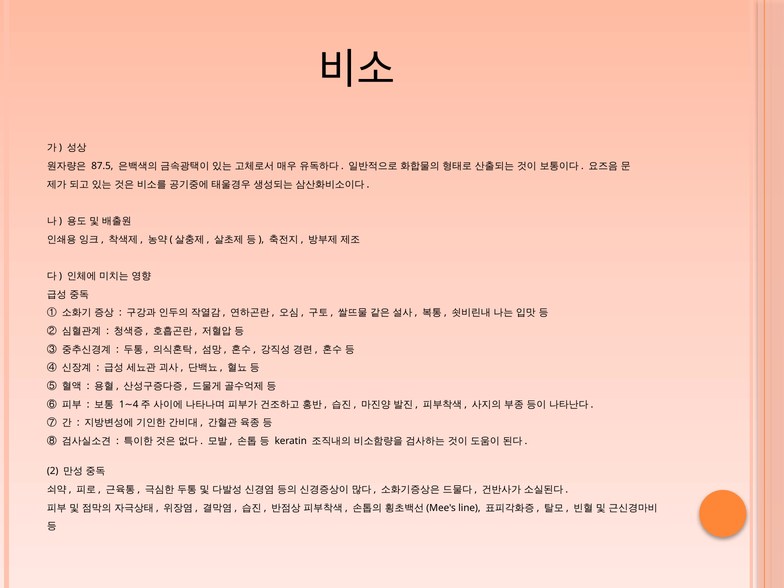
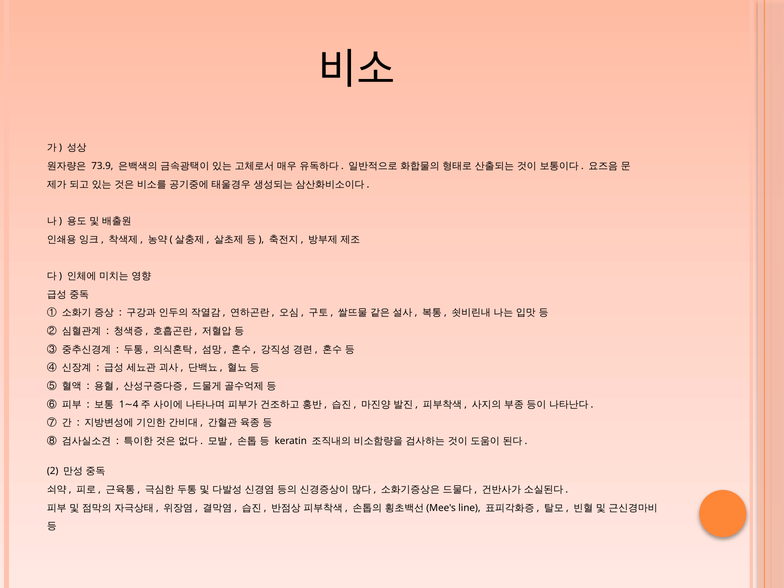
87.5: 87.5 -> 73.9
